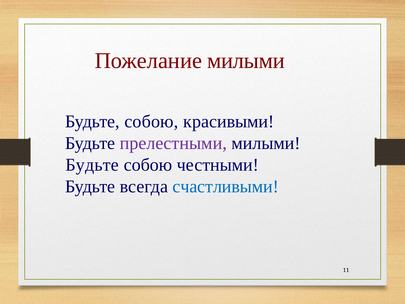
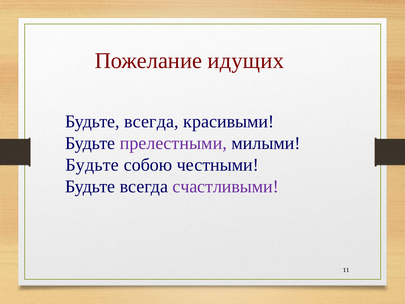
Пожелание милыми: милыми -> идущих
собою at (151, 122): собою -> всегда
счастливыми colour: blue -> purple
